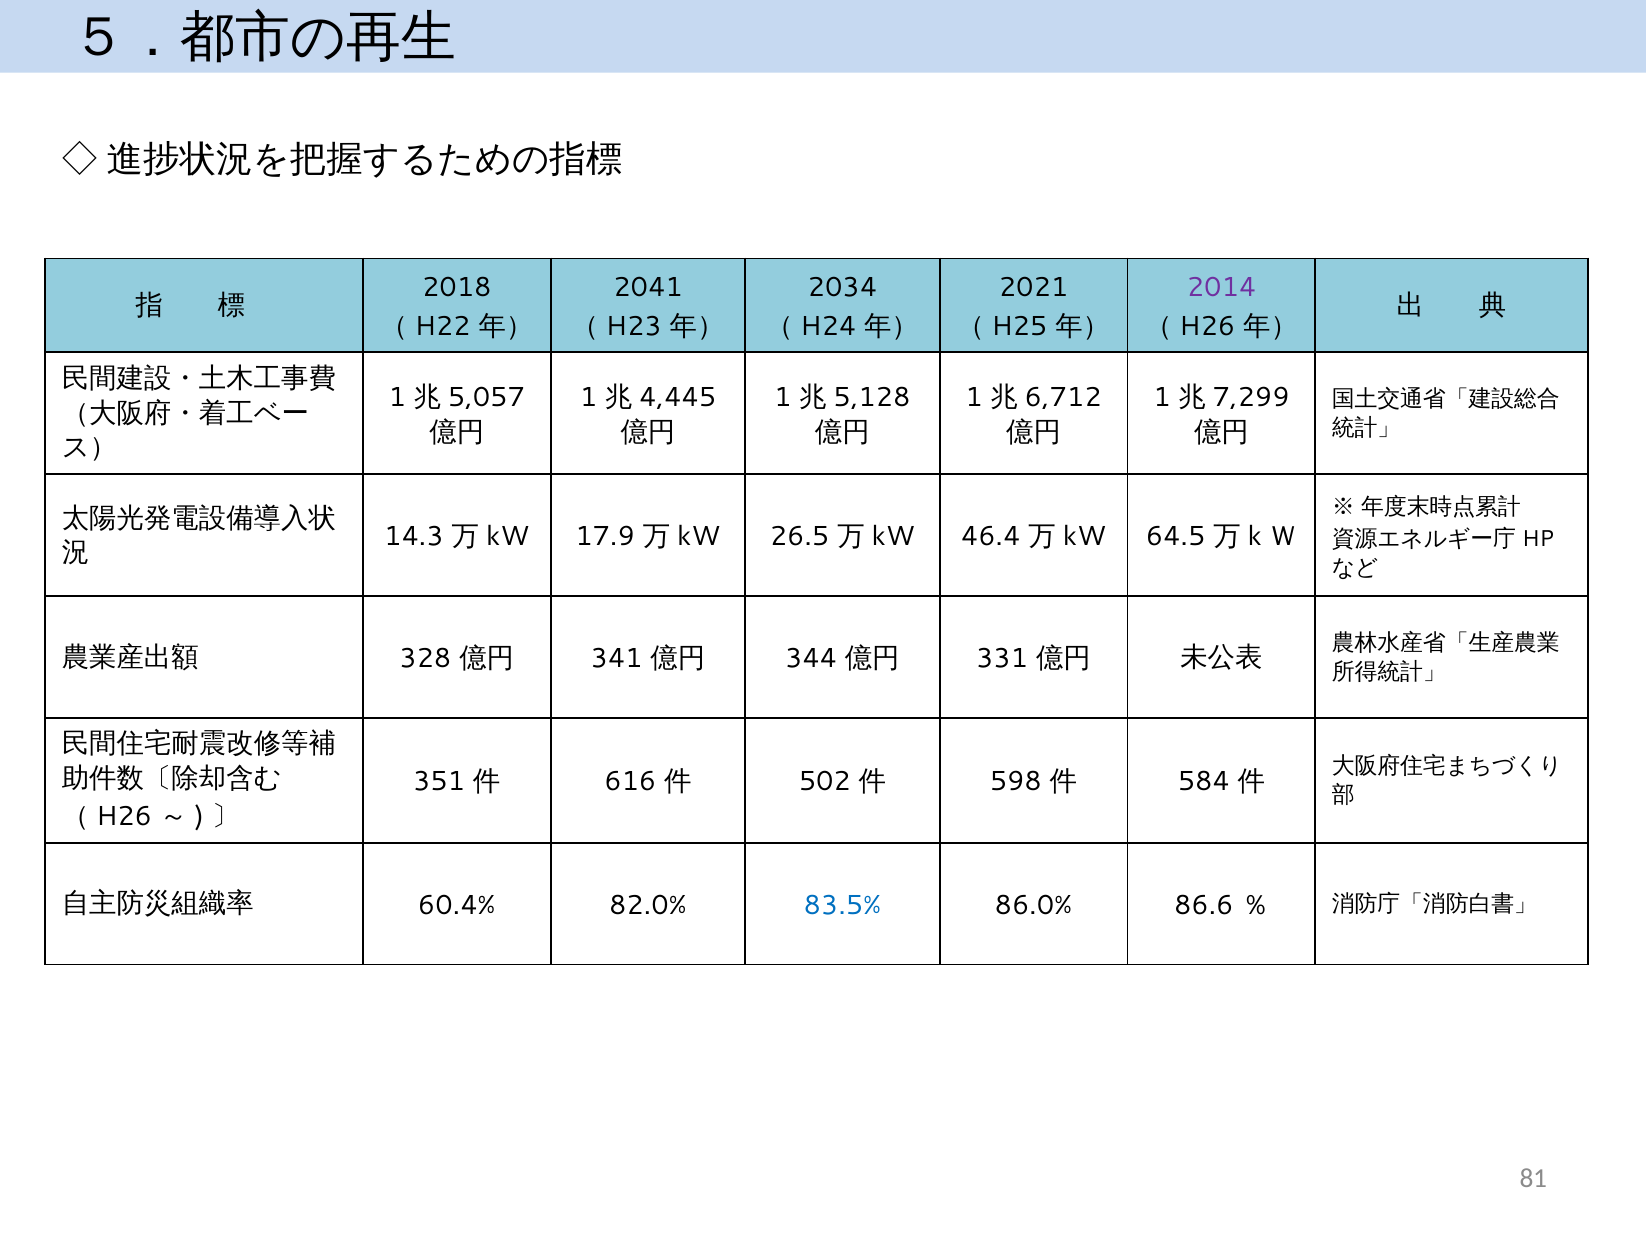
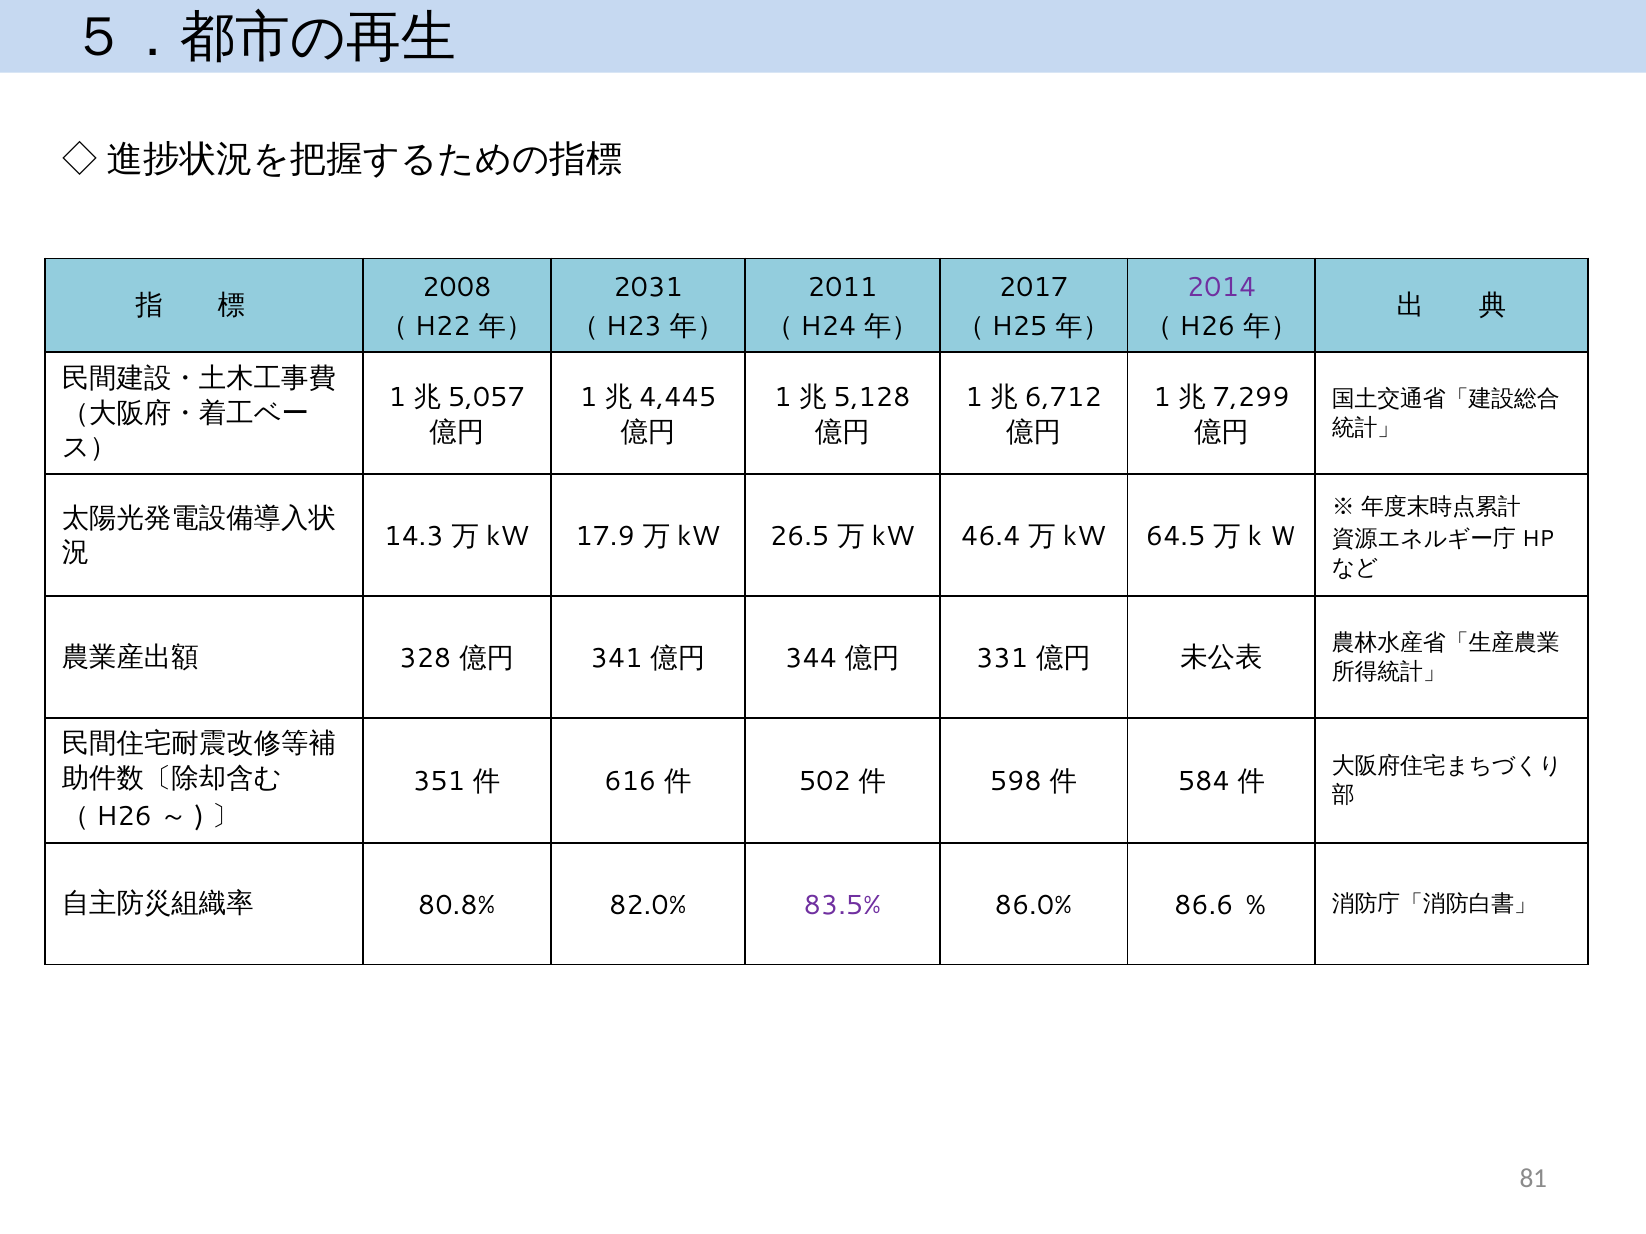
2018: 2018 -> 2008
2041: 2041 -> 2031
2034: 2034 -> 2011
2021: 2021 -> 2017
60.4%: 60.4% -> 80.8%
83.5% colour: blue -> purple
